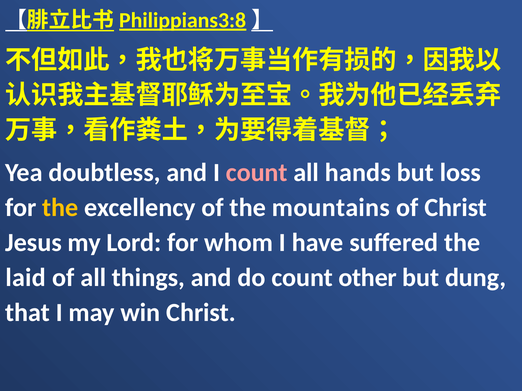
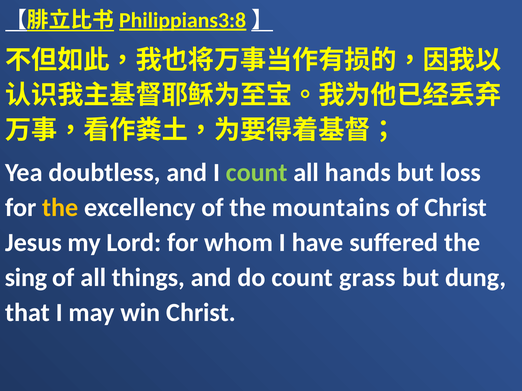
count at (257, 173) colour: pink -> light green
laid: laid -> sing
other: other -> grass
